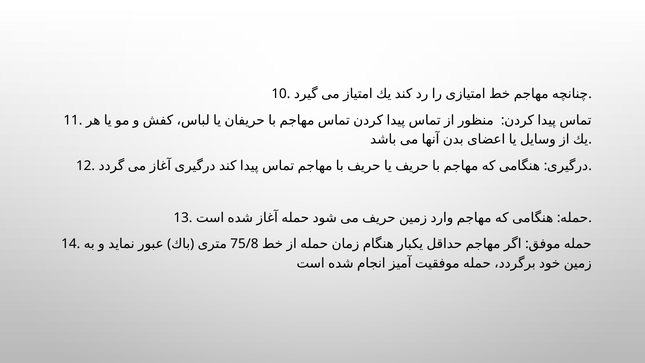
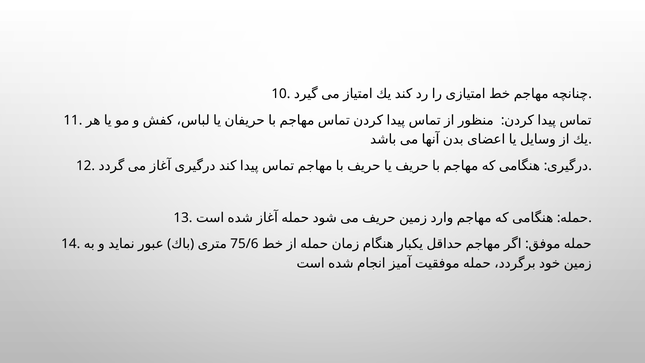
75/8: 75/8 -> 75/6
